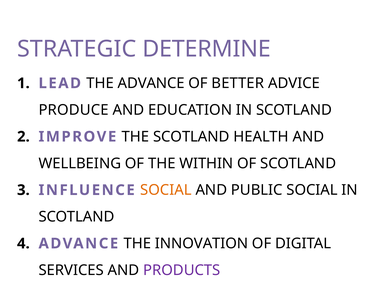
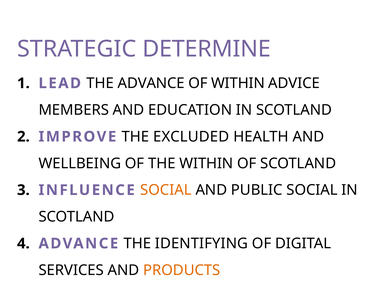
OF BETTER: BETTER -> WITHIN
PRODUCE: PRODUCE -> MEMBERS
THE SCOTLAND: SCOTLAND -> EXCLUDED
INNOVATION: INNOVATION -> IDENTIFYING
PRODUCTS colour: purple -> orange
